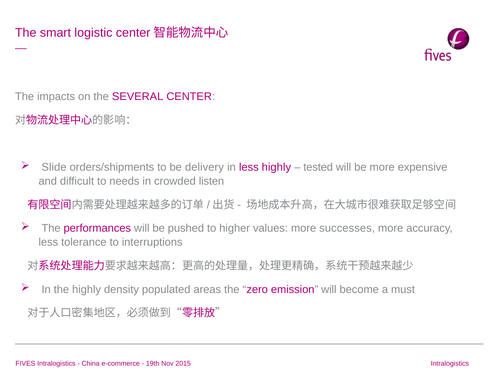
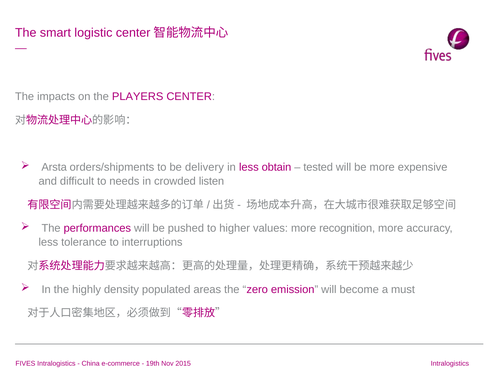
SEVERAL: SEVERAL -> PLAYERS
Slide: Slide -> Arsta
less highly: highly -> obtain
successes: successes -> recognition
